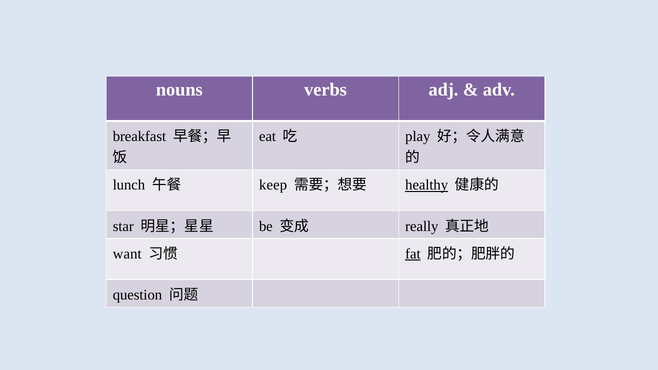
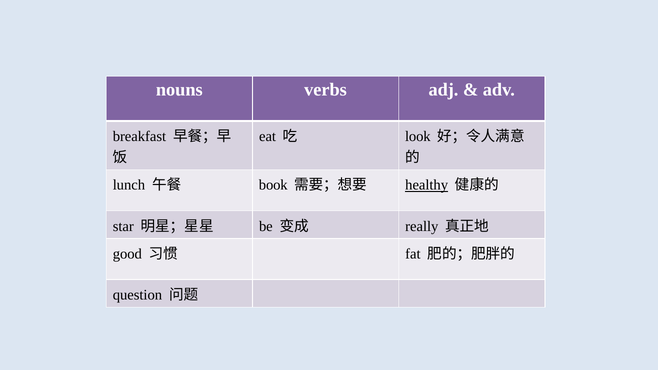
play: play -> look
keep: keep -> book
want: want -> good
fat underline: present -> none
